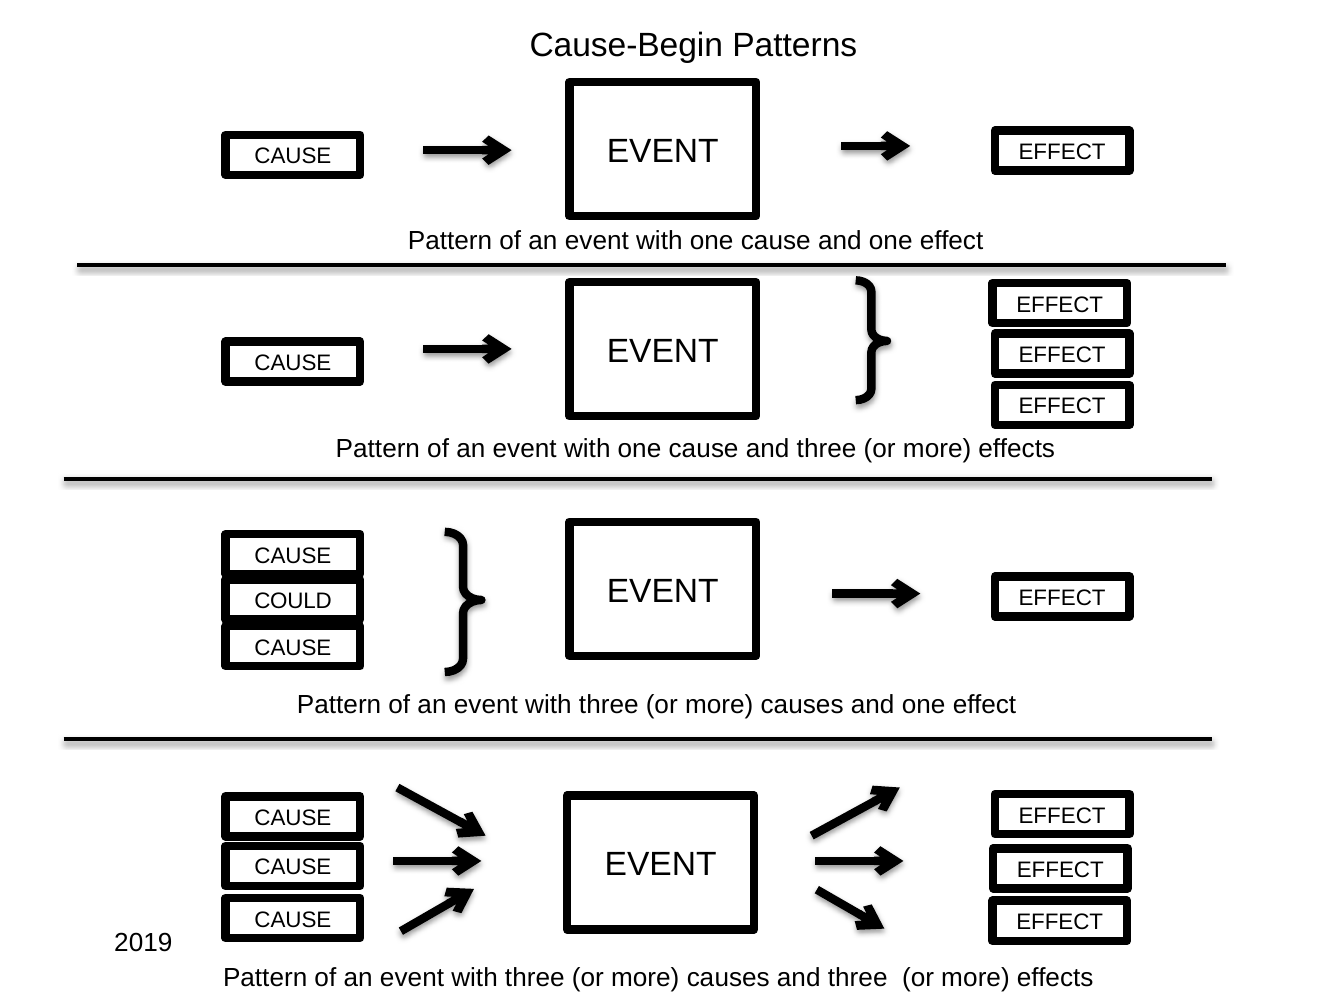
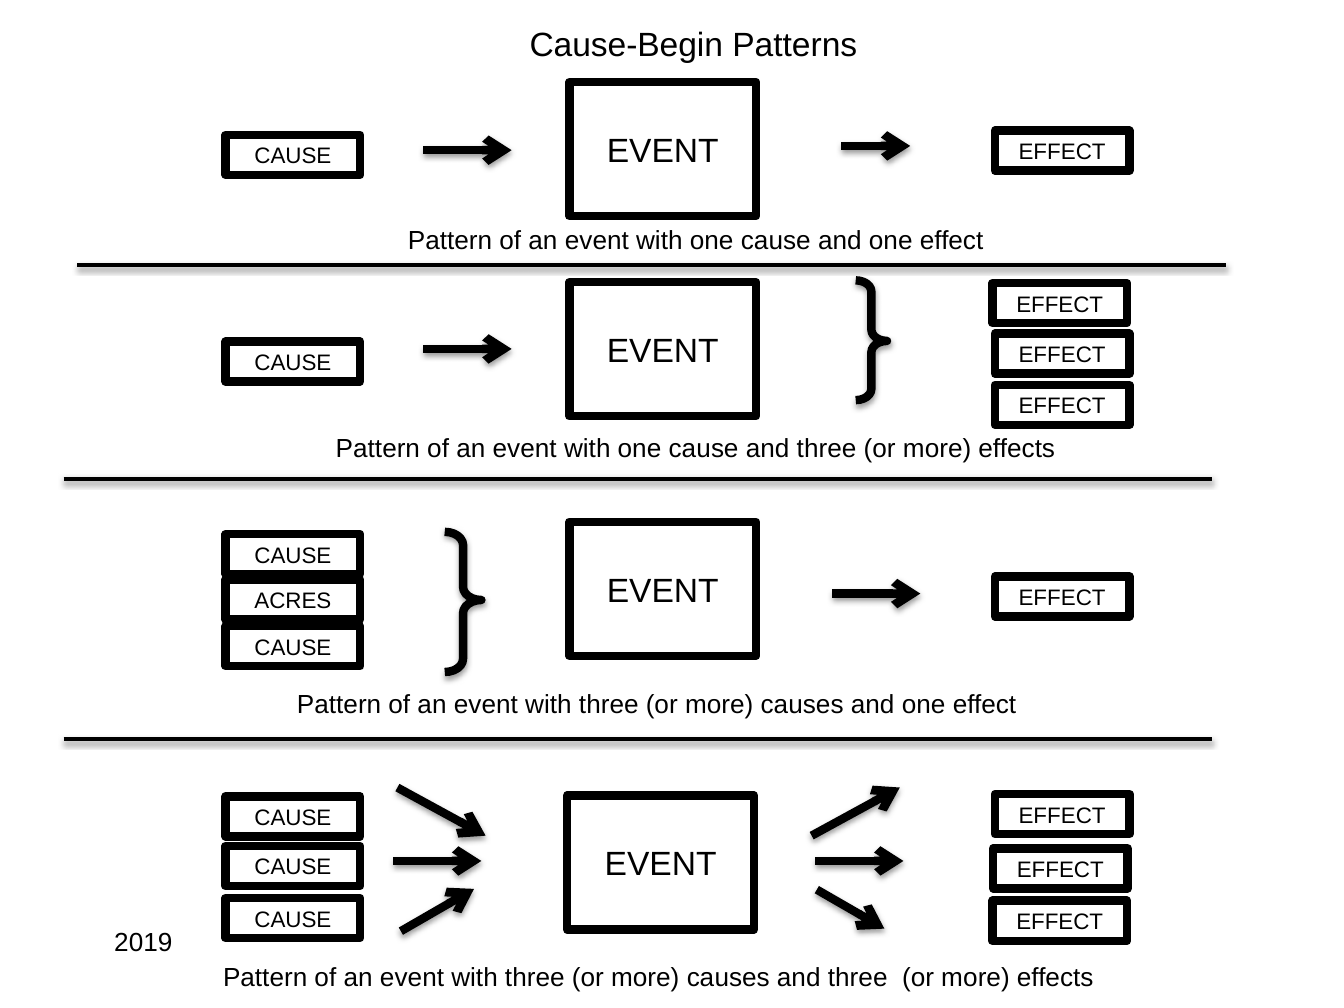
COULD: COULD -> ACRES
